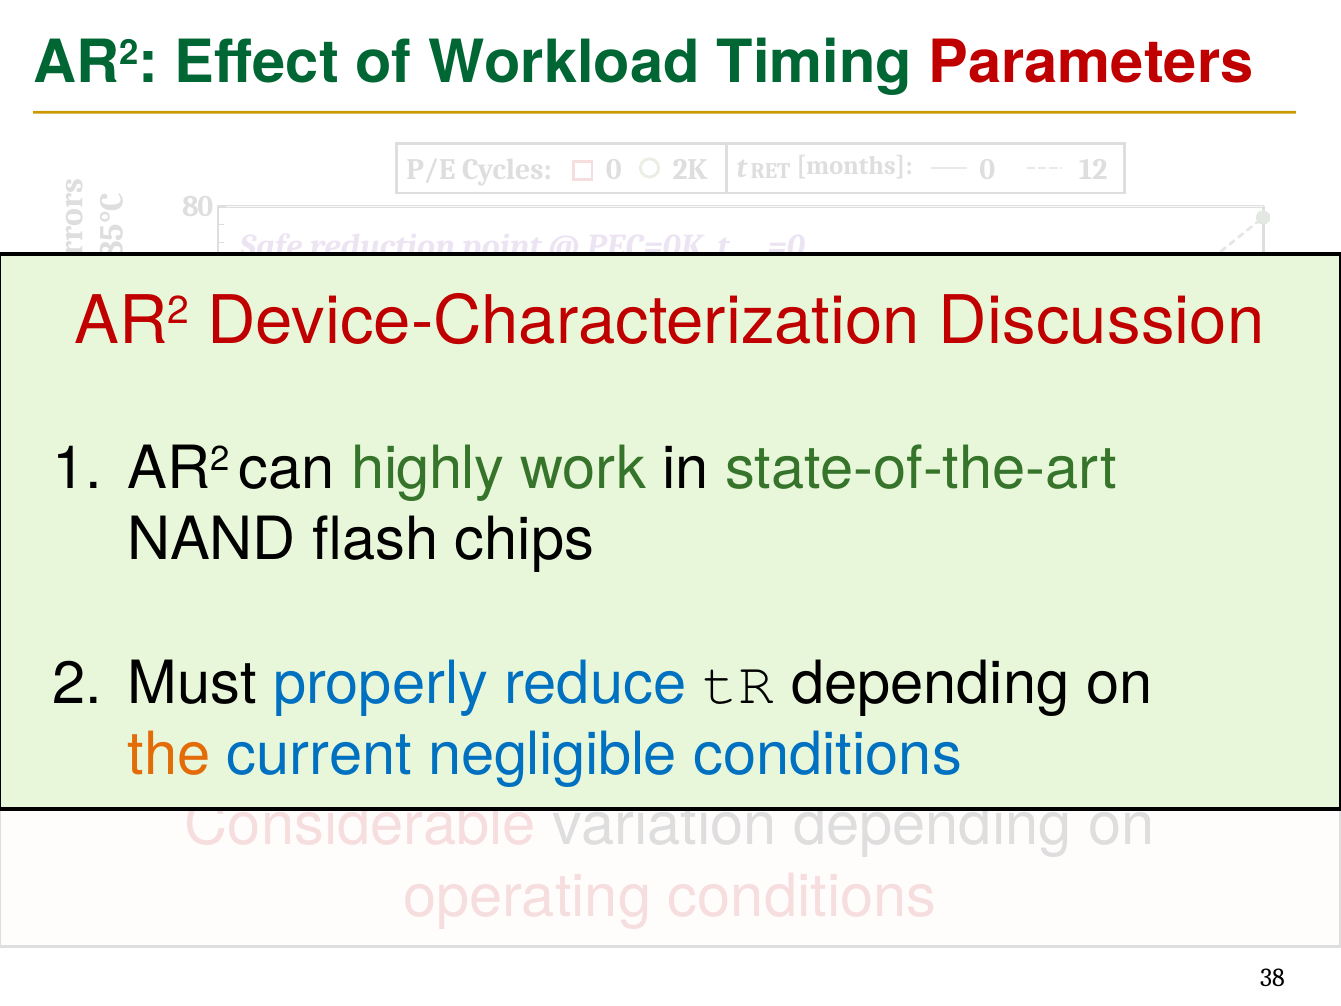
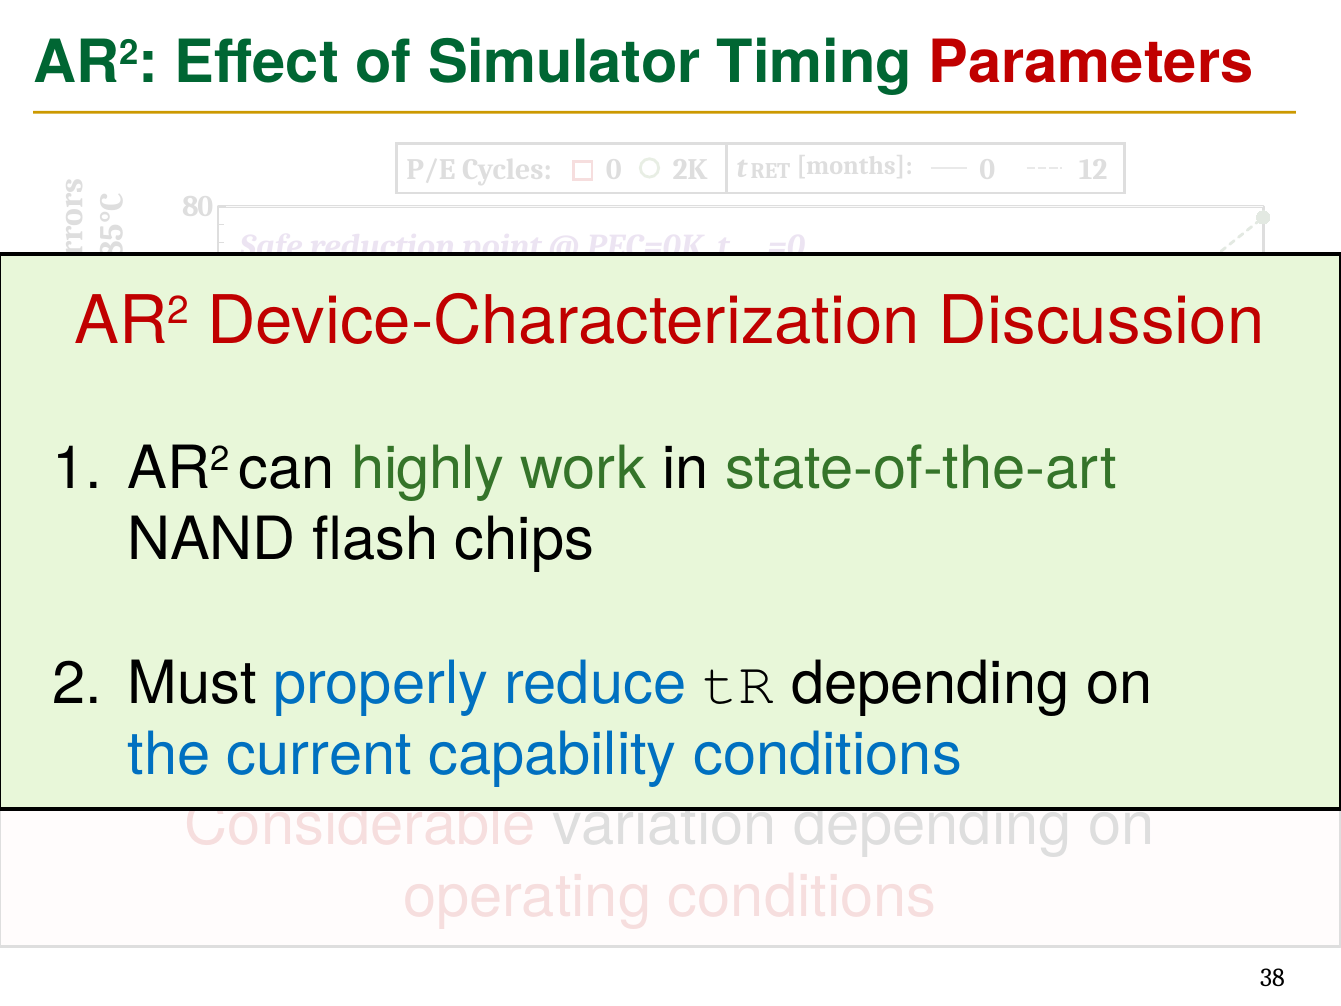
Workload: Workload -> Simulator
the colour: orange -> blue
negligible: negligible -> capability
